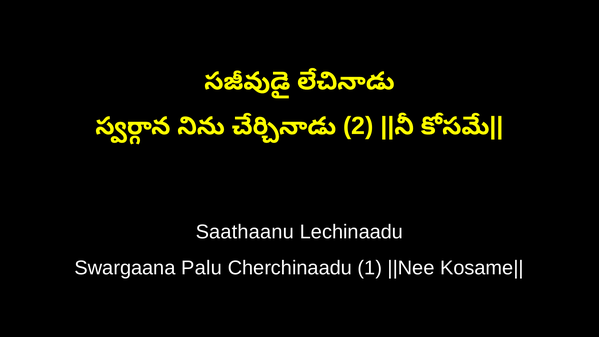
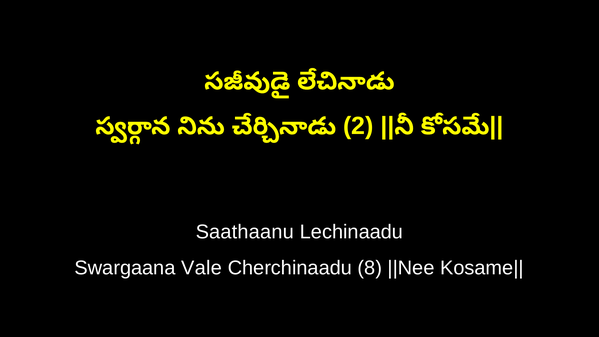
Palu: Palu -> Vale
1: 1 -> 8
